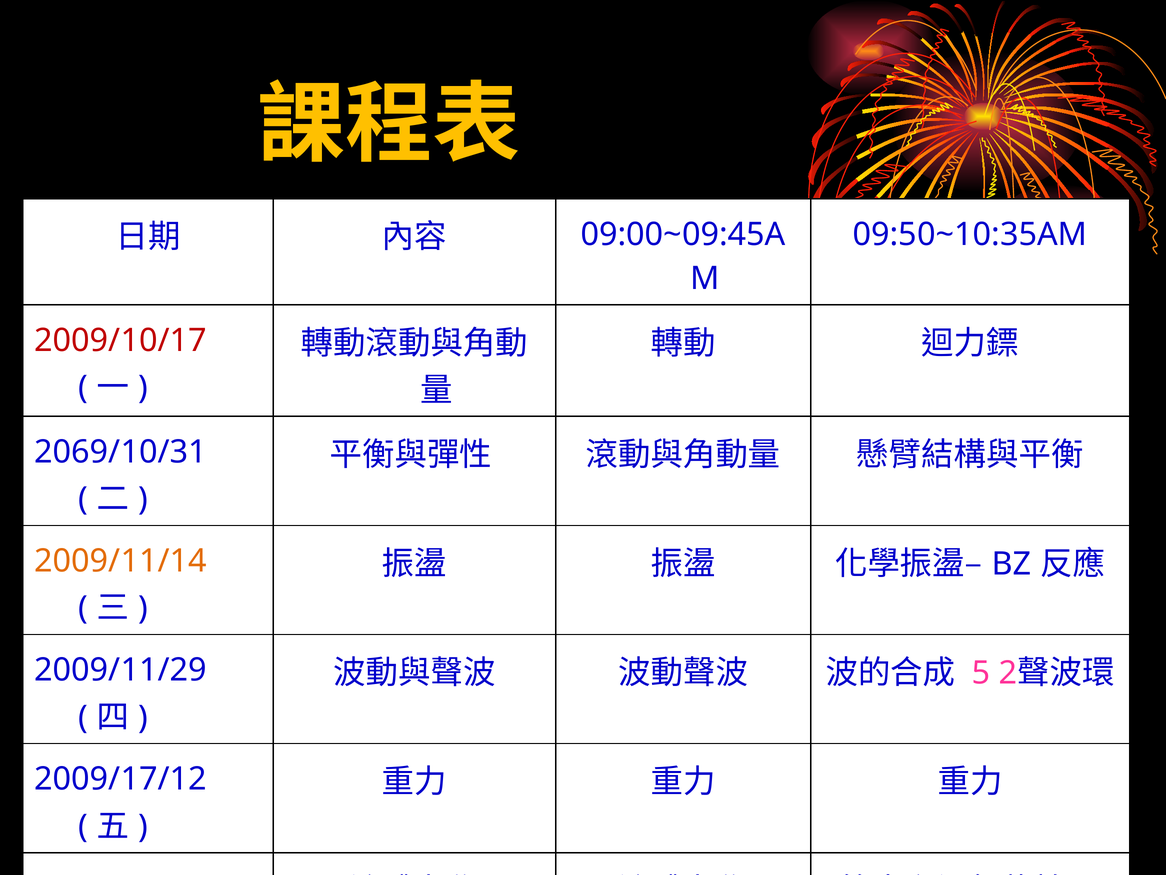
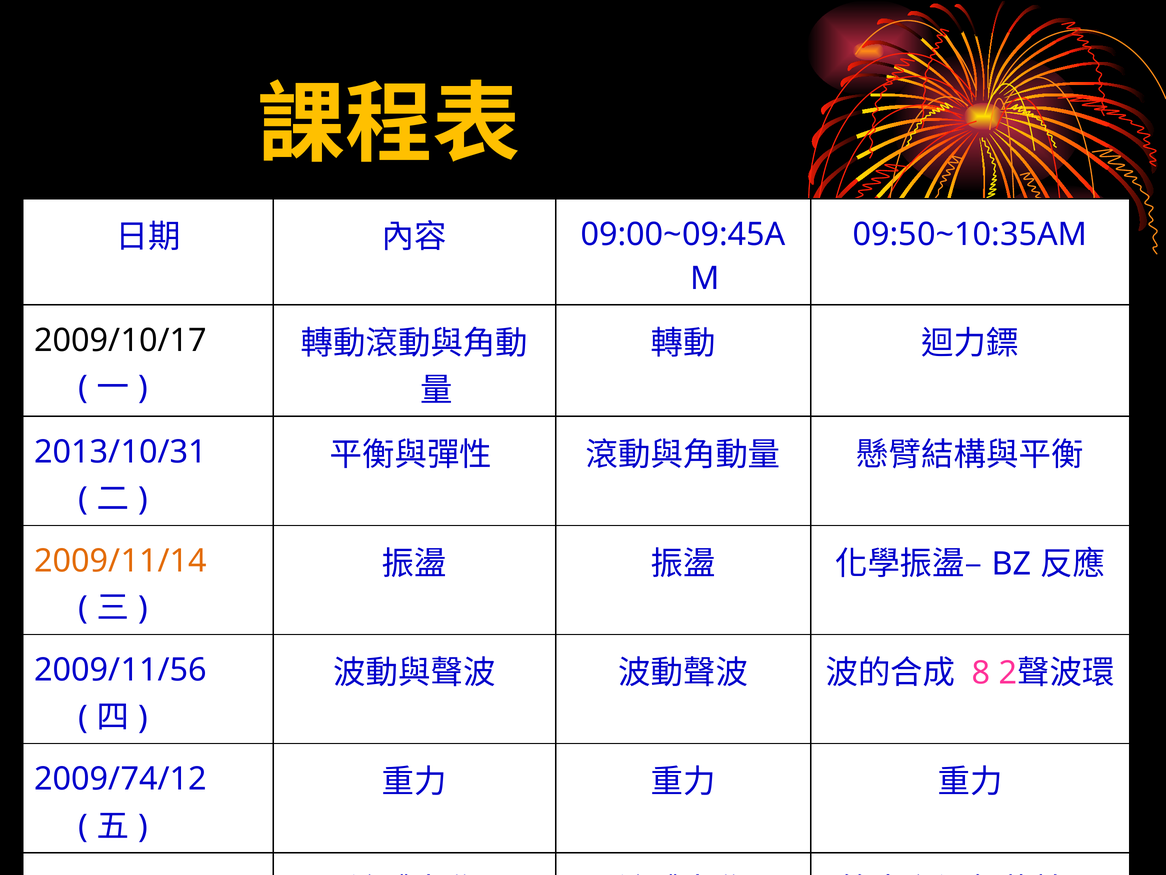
2009/10/17 colour: red -> black
2069/10/31: 2069/10/31 -> 2013/10/31
5: 5 -> 8
2009/11/29: 2009/11/29 -> 2009/11/56
2009/17/12: 2009/17/12 -> 2009/74/12
